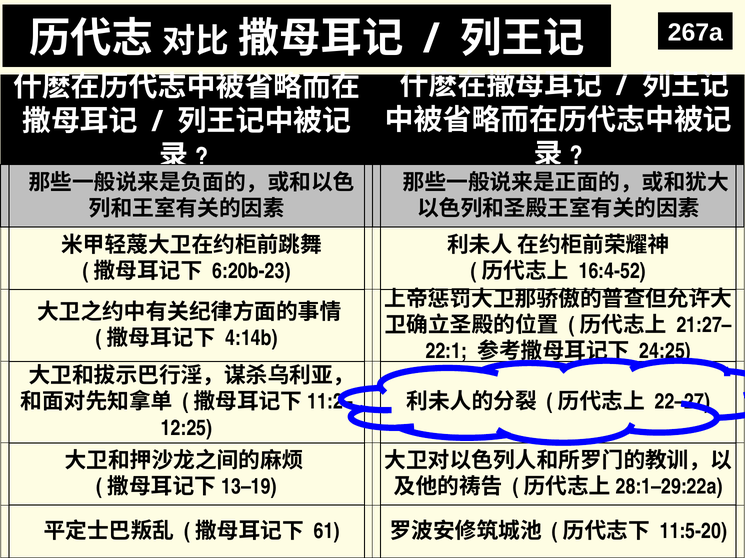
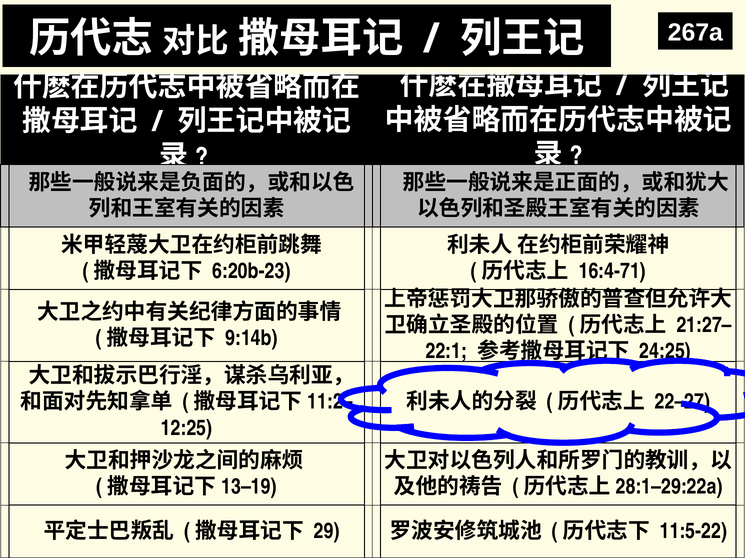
16:4-52: 16:4-52 -> 16:4-71
4:14b: 4:14b -> 9:14b
61: 61 -> 29
11:5-20: 11:5-20 -> 11:5-22
